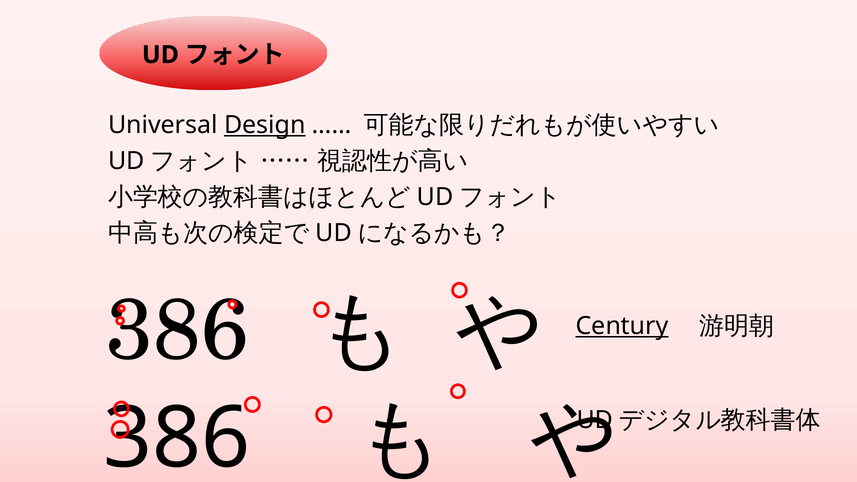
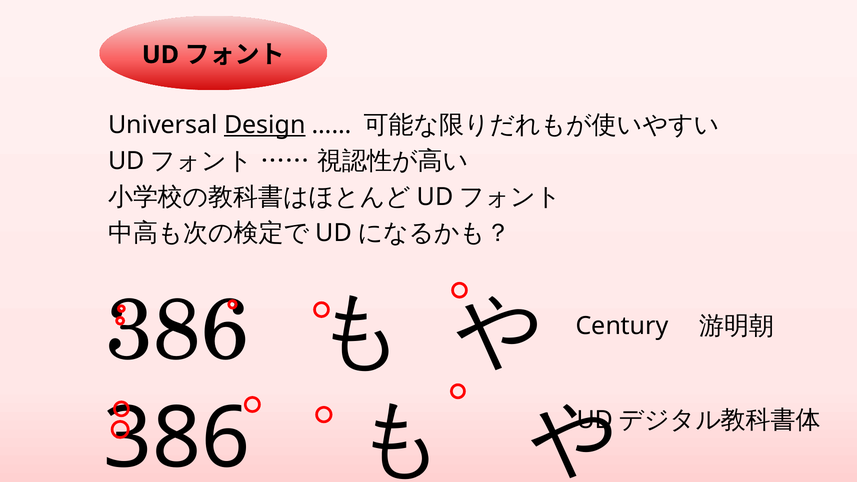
Century underline: present -> none
